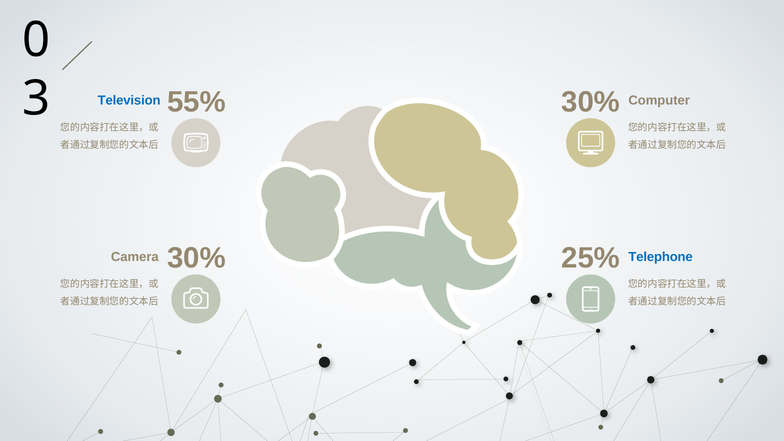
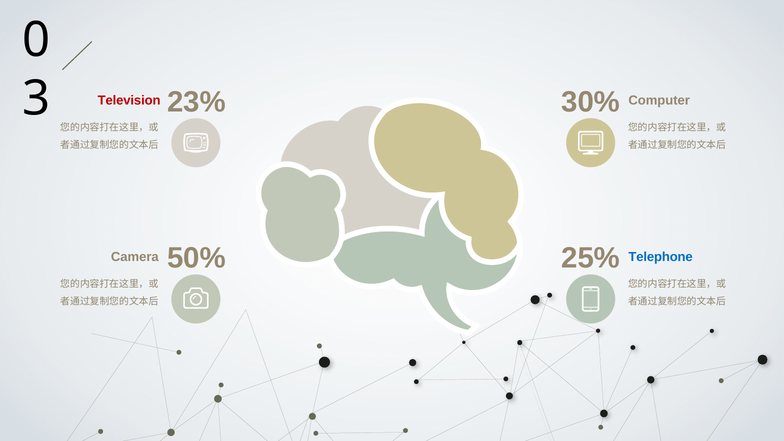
55%: 55% -> 23%
Television colour: blue -> red
30% at (196, 258): 30% -> 50%
